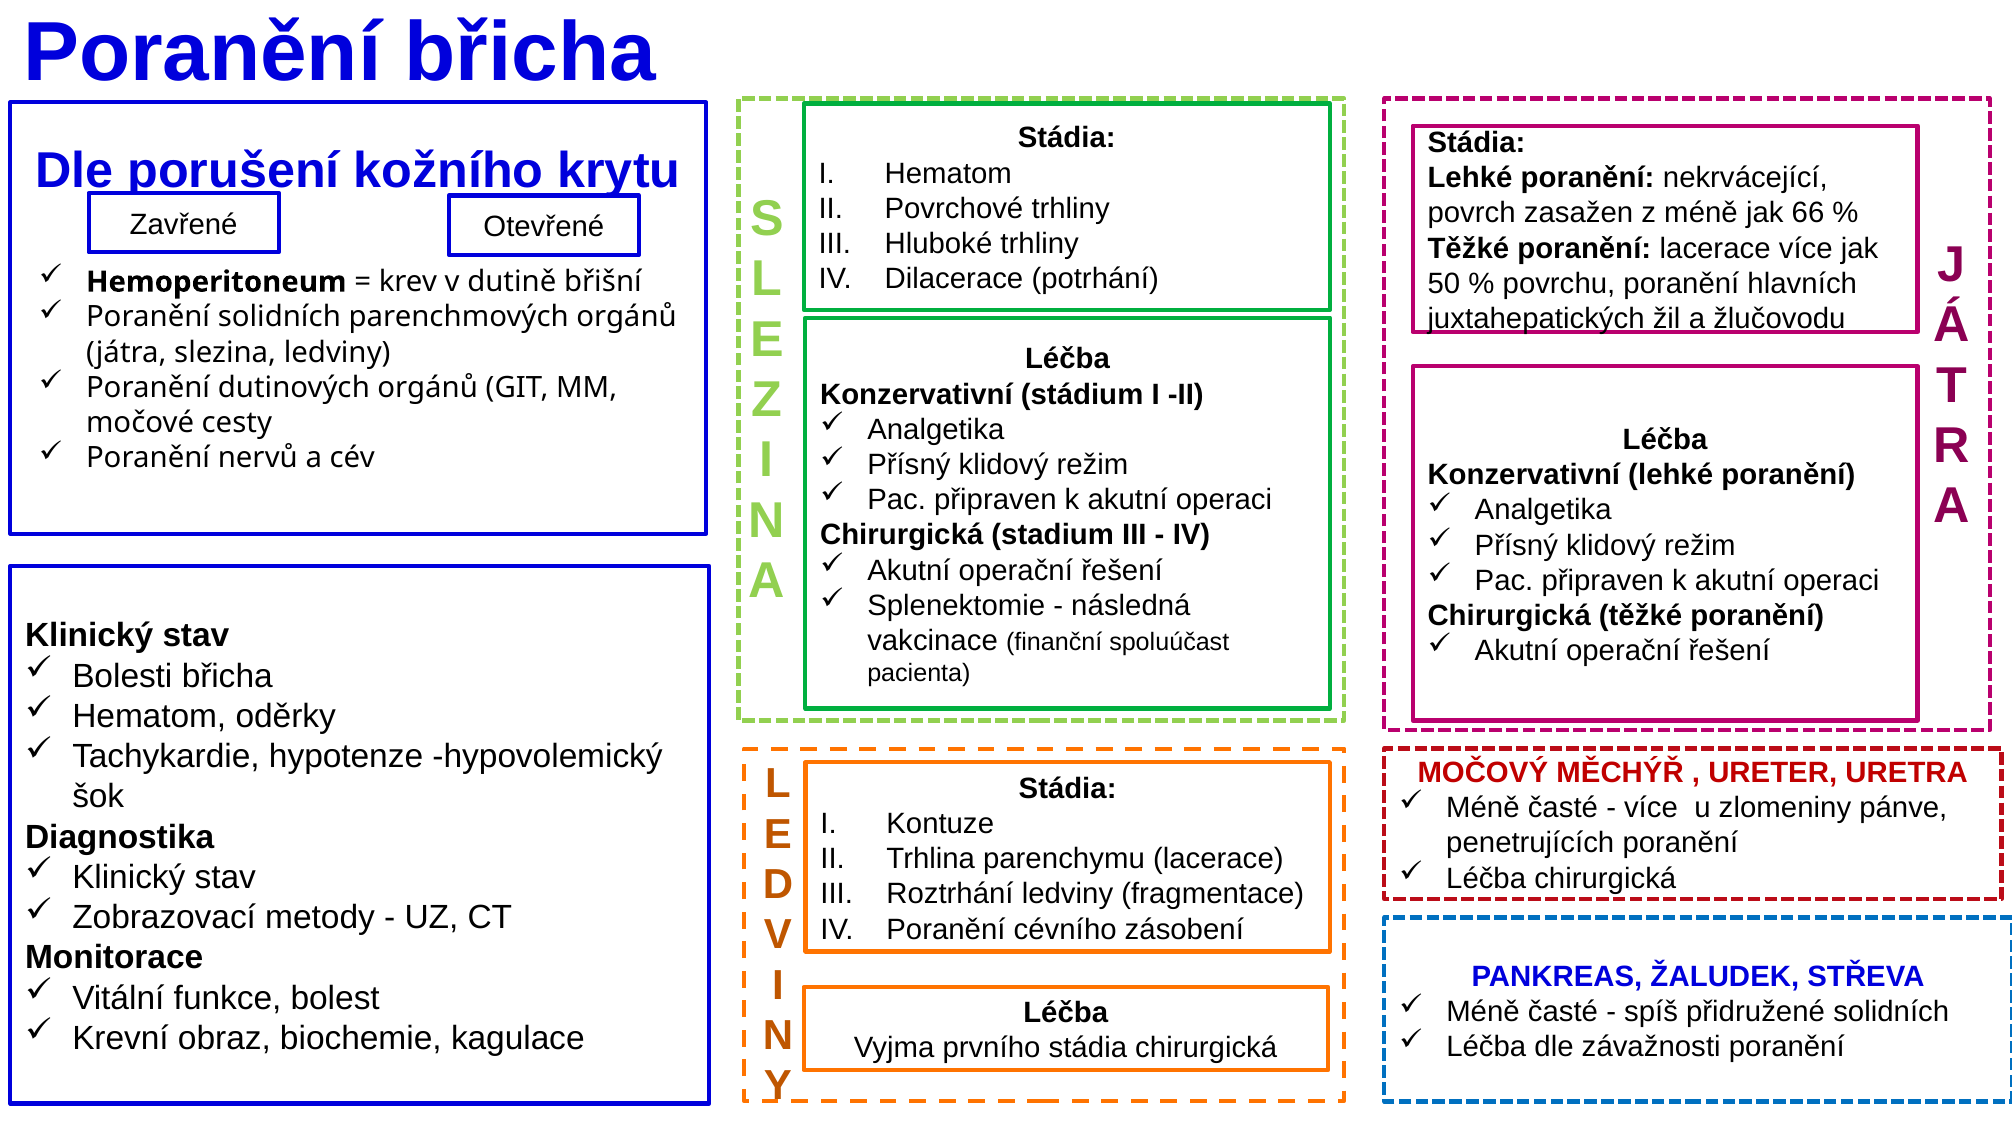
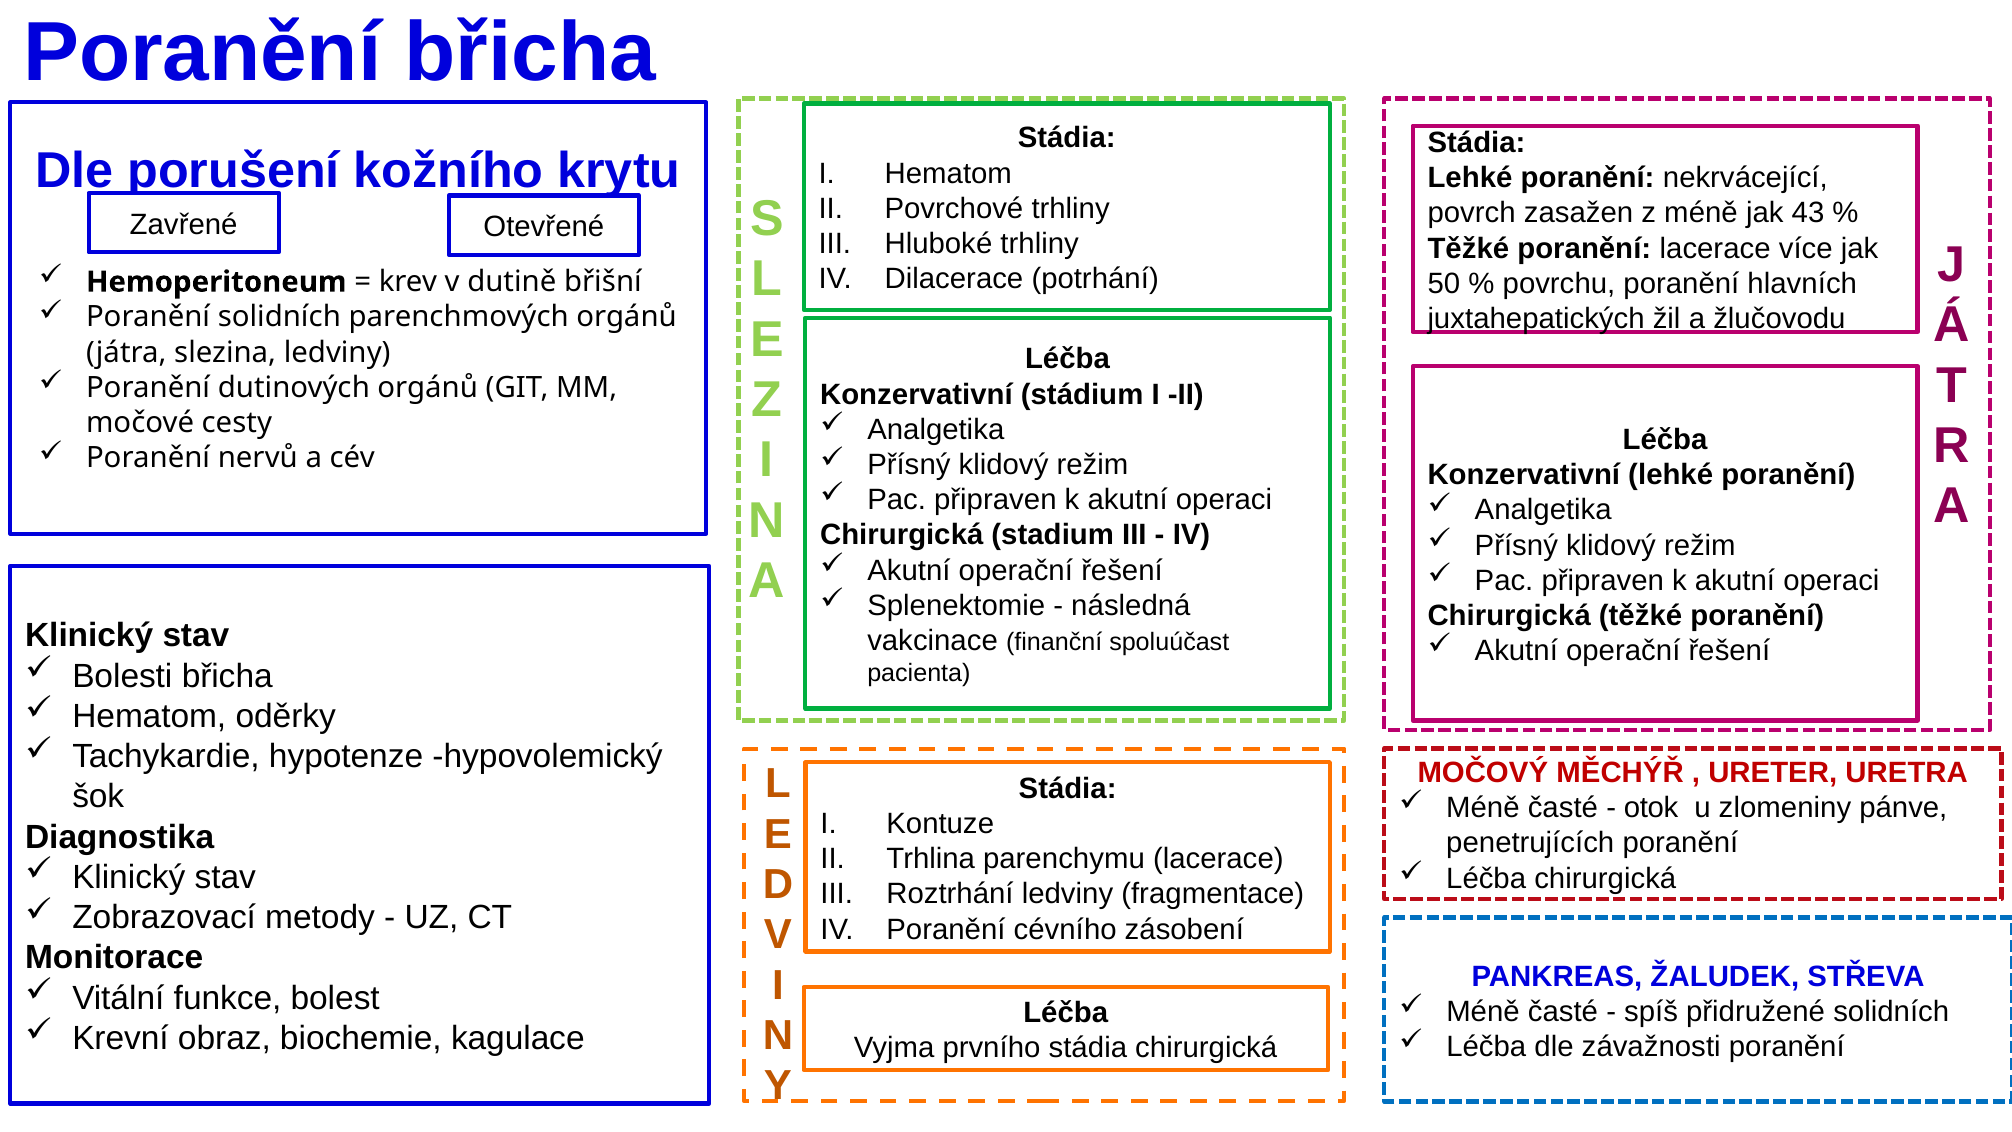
66: 66 -> 43
více at (1651, 808): více -> otok
